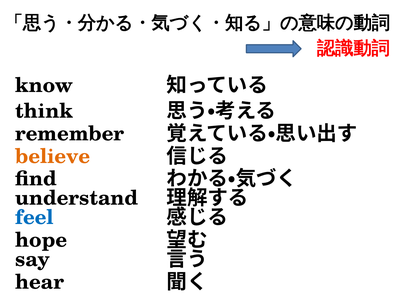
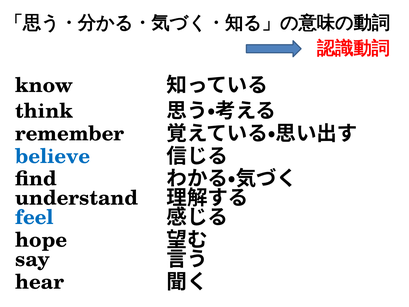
believe colour: orange -> blue
